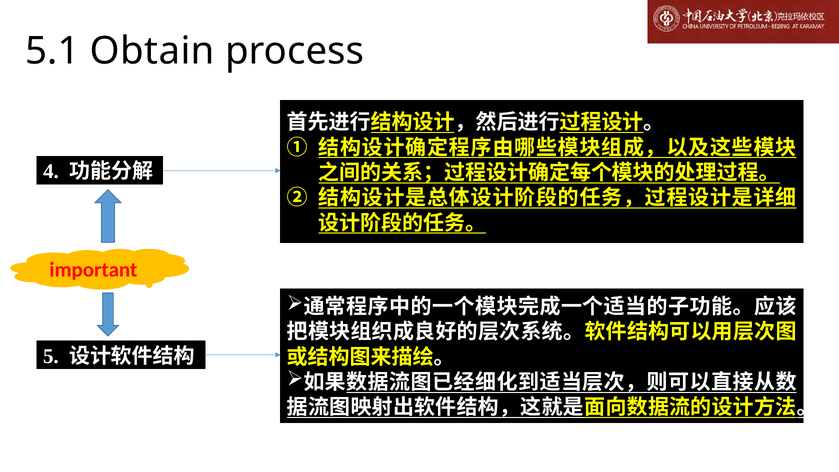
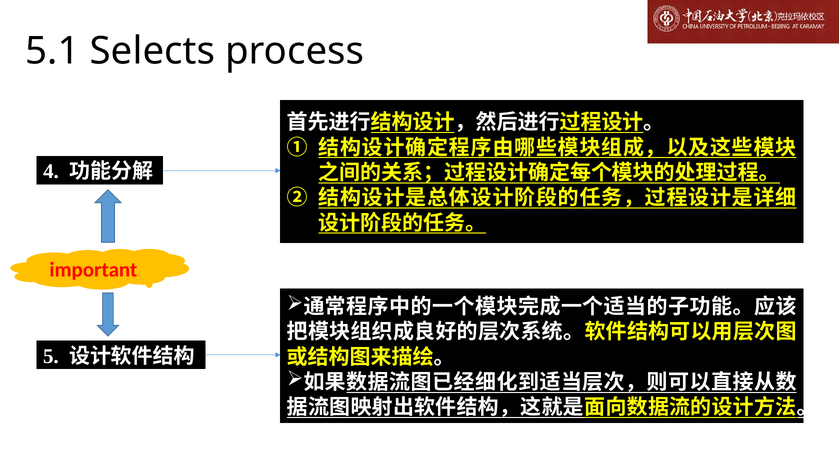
Obtain: Obtain -> Selects
